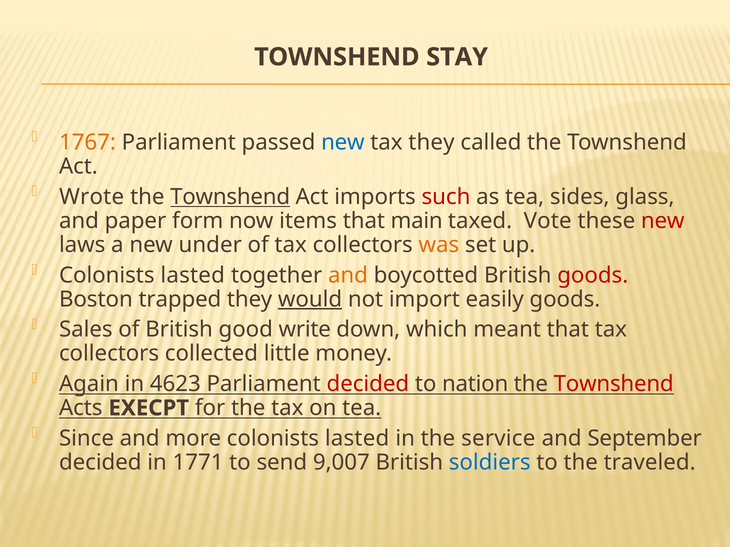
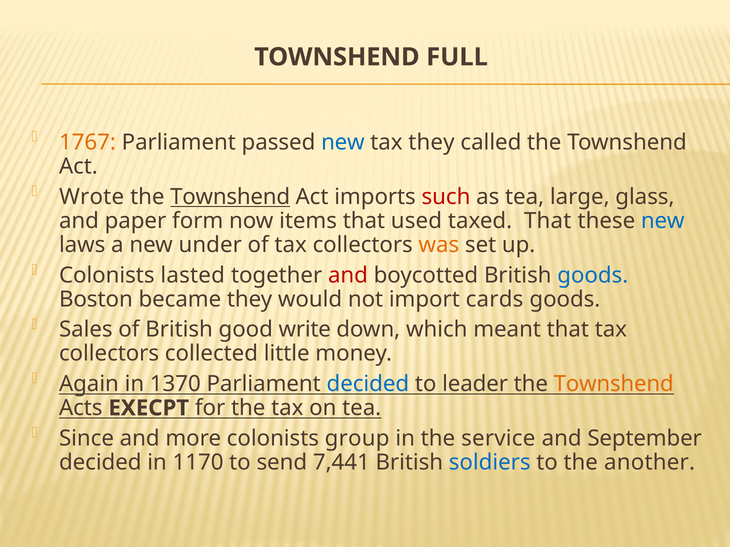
STAY: STAY -> FULL
sides: sides -> large
main: main -> used
taxed Vote: Vote -> That
new at (663, 221) colour: red -> blue
and at (348, 276) colour: orange -> red
goods at (593, 276) colour: red -> blue
trapped: trapped -> became
would underline: present -> none
easily: easily -> cards
4623: 4623 -> 1370
decided at (368, 384) colour: red -> blue
nation: nation -> leader
Townshend at (614, 384) colour: red -> orange
more colonists lasted: lasted -> group
1771: 1771 -> 1170
9,007: 9,007 -> 7,441
traveled: traveled -> another
